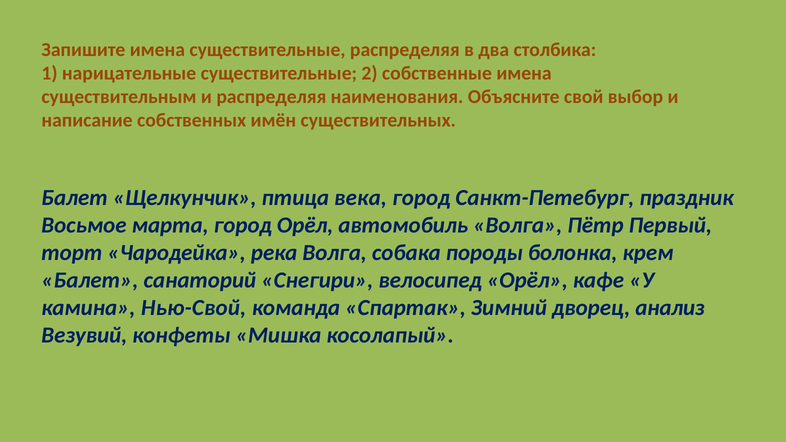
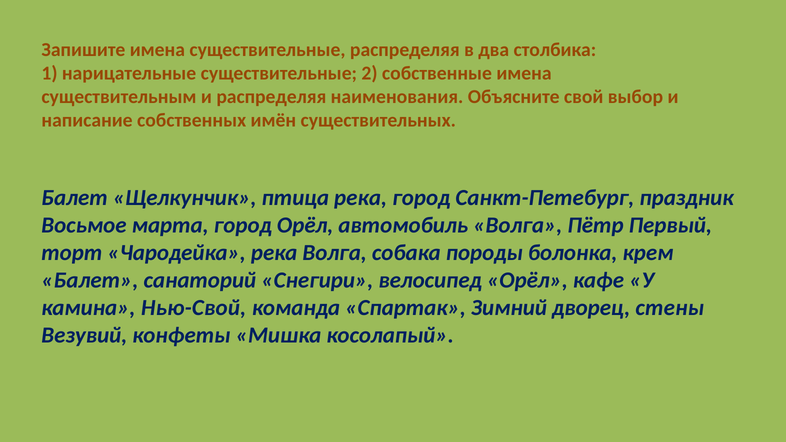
птица века: века -> река
анализ: анализ -> стены
